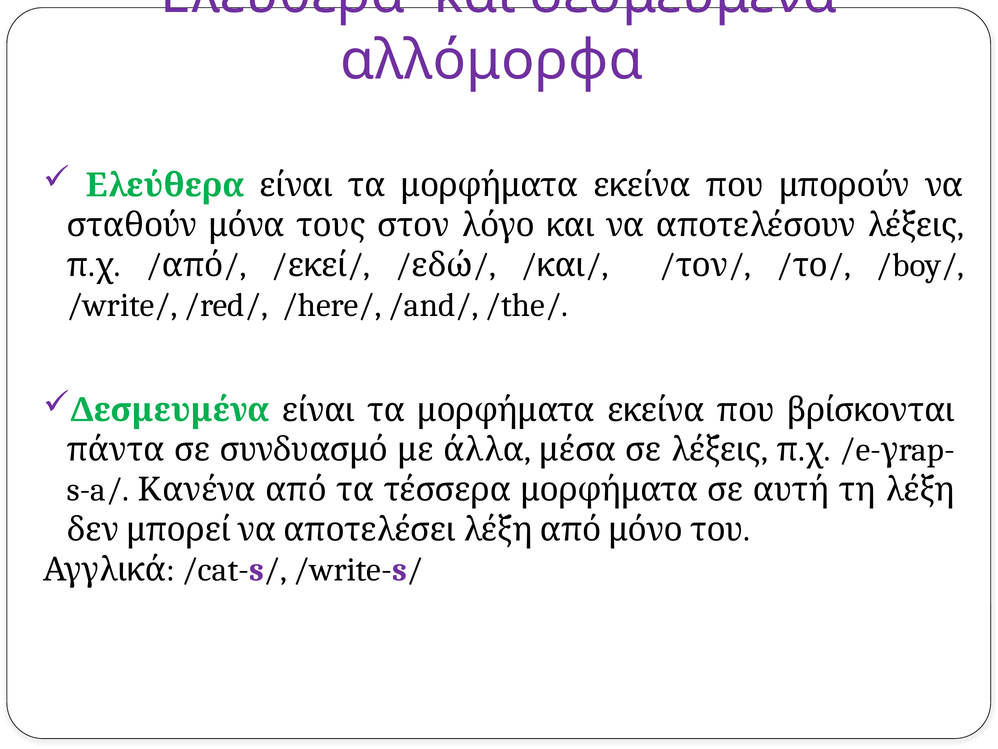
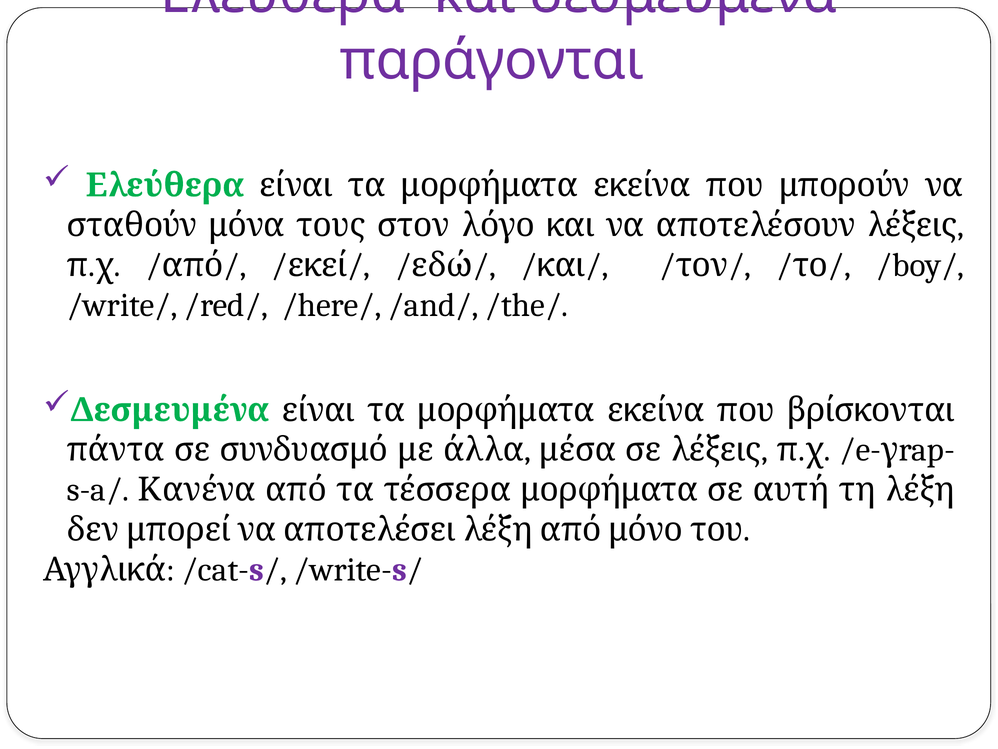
αλλόμορφα: αλλόμορφα -> παράγονται
